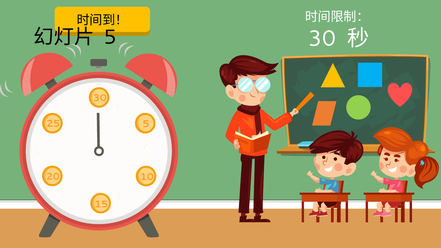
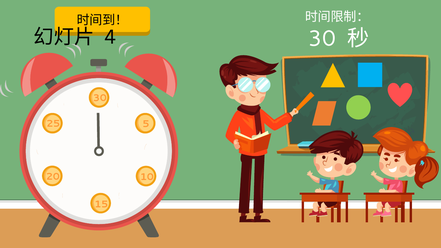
5 at (110, 37): 5 -> 4
